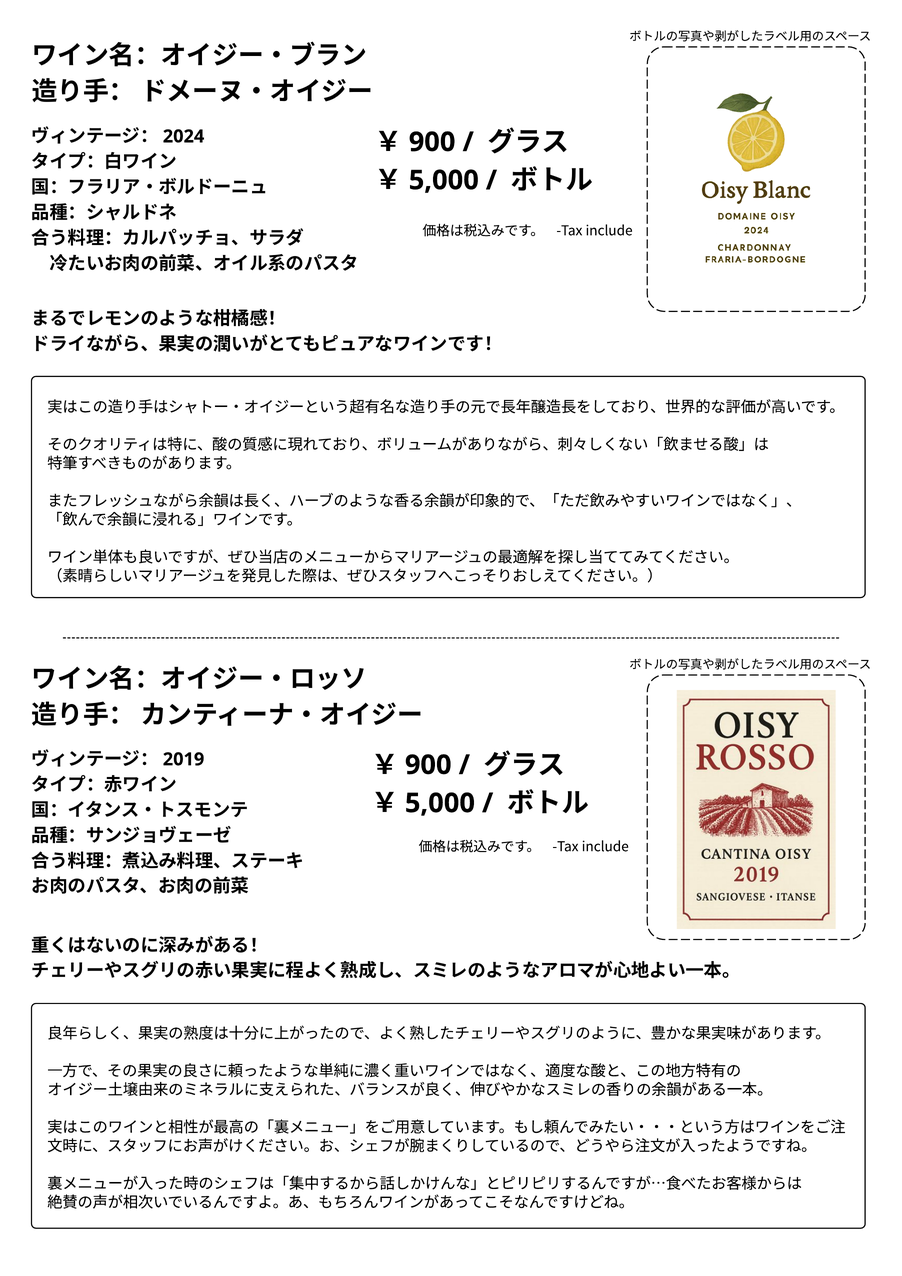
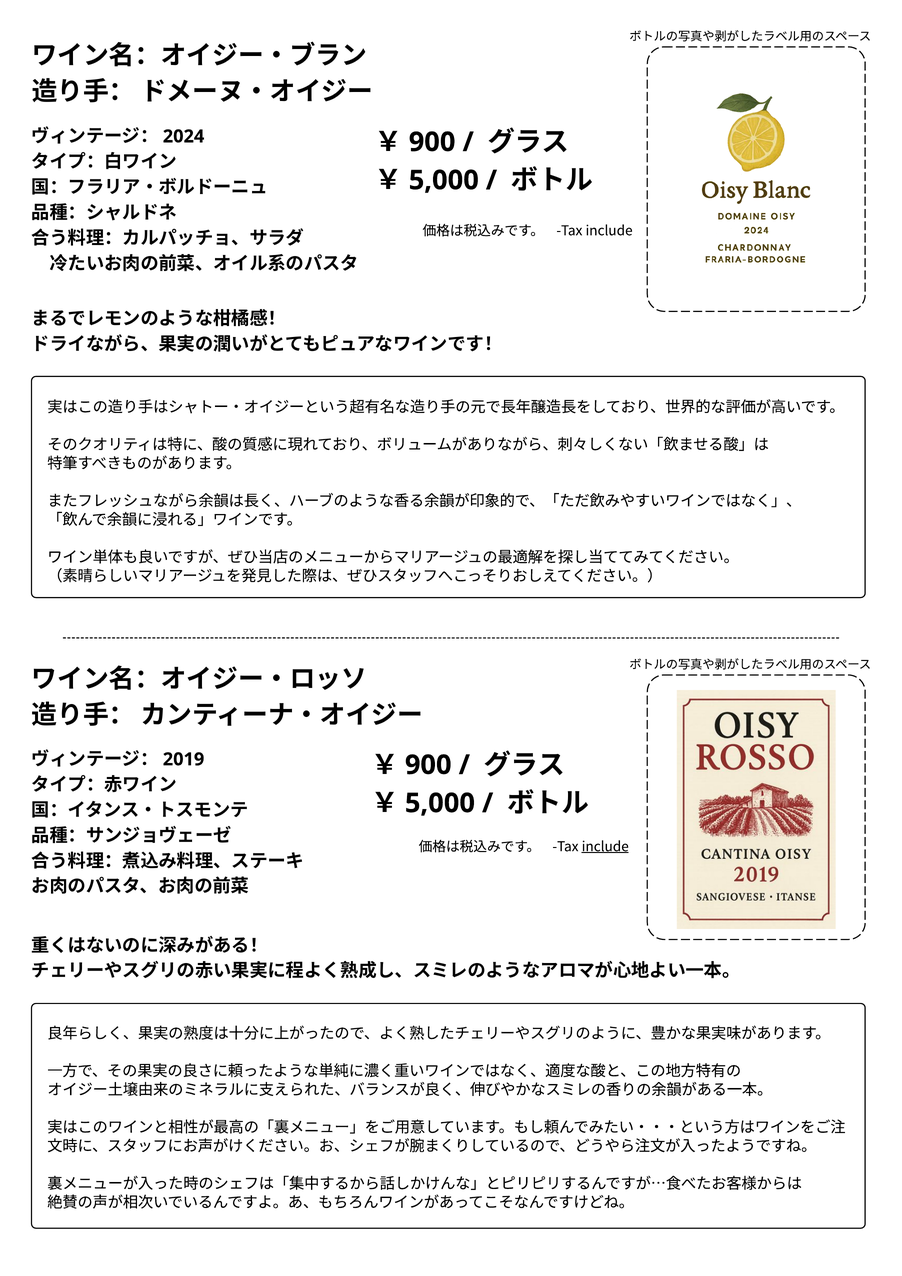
include at (605, 847) underline: none -> present
